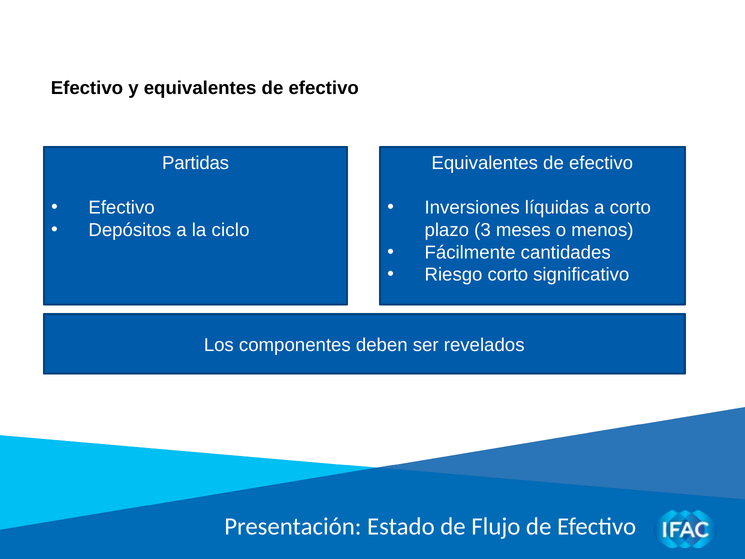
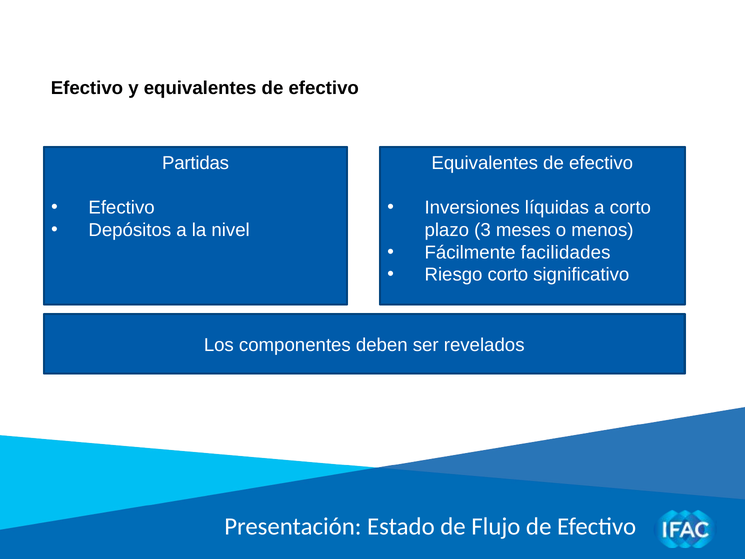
ciclo: ciclo -> nivel
cantidades: cantidades -> facilidades
